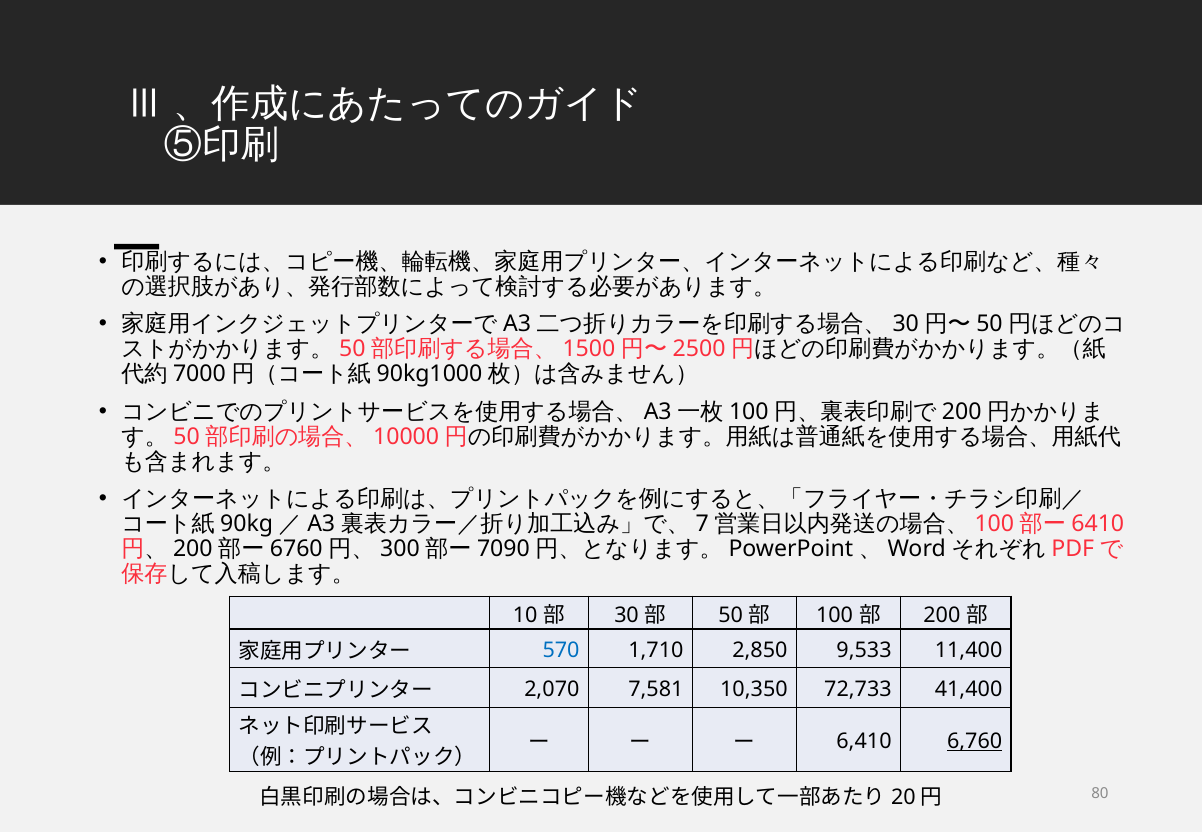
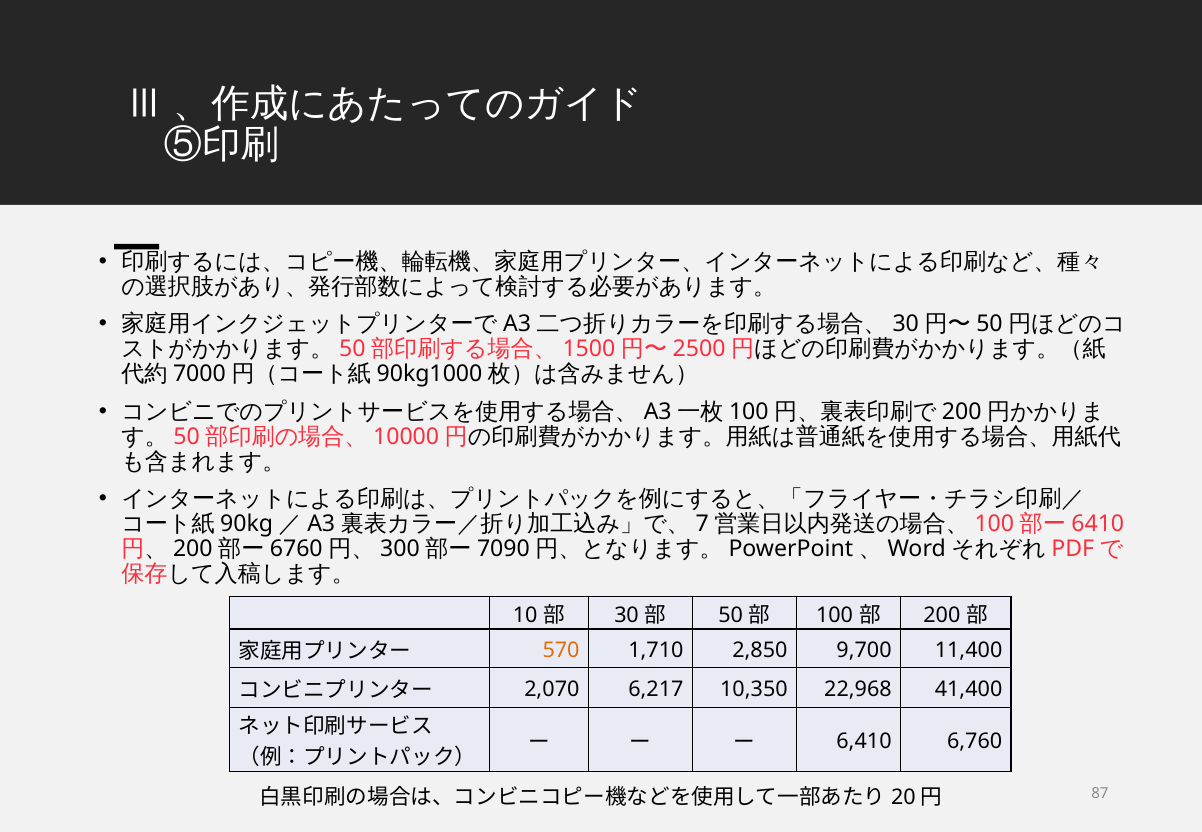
570 colour: blue -> orange
9,533: 9,533 -> 9,700
7,581: 7,581 -> 6,217
72,733: 72,733 -> 22,968
6,760 underline: present -> none
80: 80 -> 87
